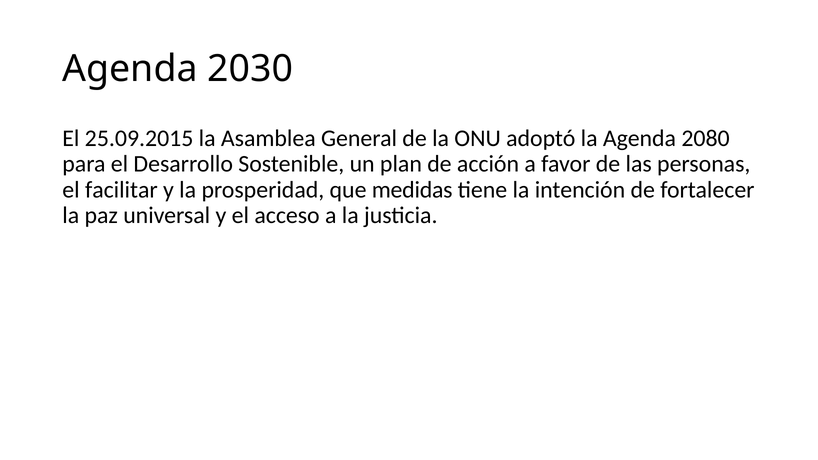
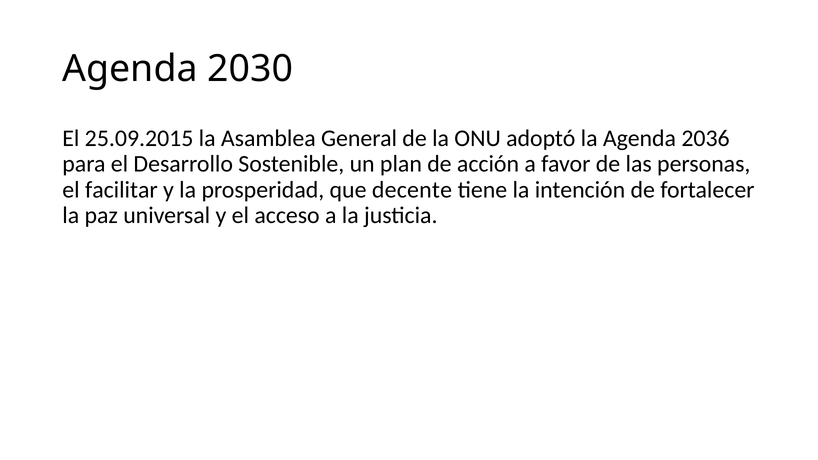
2080: 2080 -> 2036
medidas: medidas -> decente
